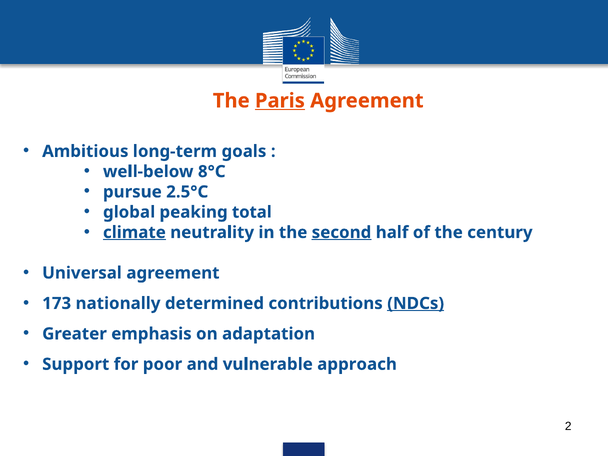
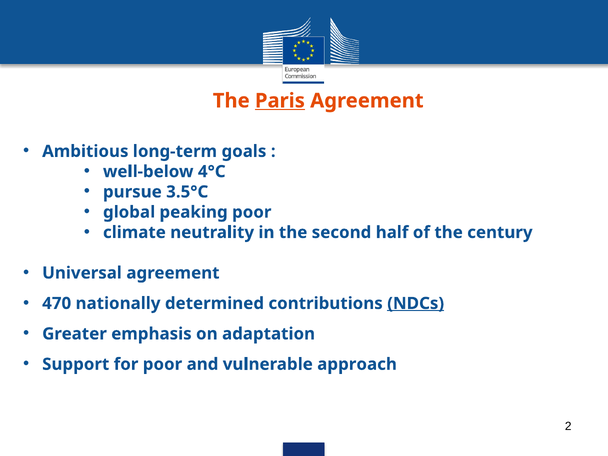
8°C: 8°C -> 4°C
2.5°C: 2.5°C -> 3.5°C
peaking total: total -> poor
climate underline: present -> none
second underline: present -> none
173: 173 -> 470
